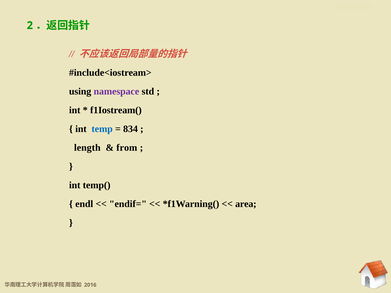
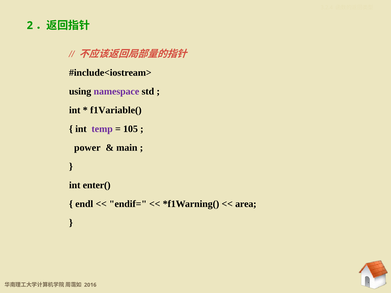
f1Iostream(: f1Iostream( -> f1Variable(
temp colour: blue -> purple
834: 834 -> 105
length: length -> power
from: from -> main
temp(: temp( -> enter(
